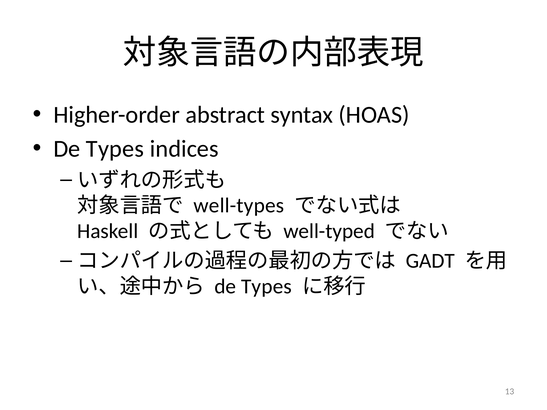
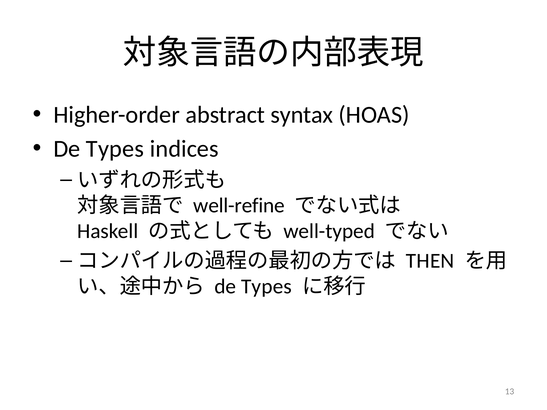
well-types: well-types -> well-refine
GADT: GADT -> THEN
